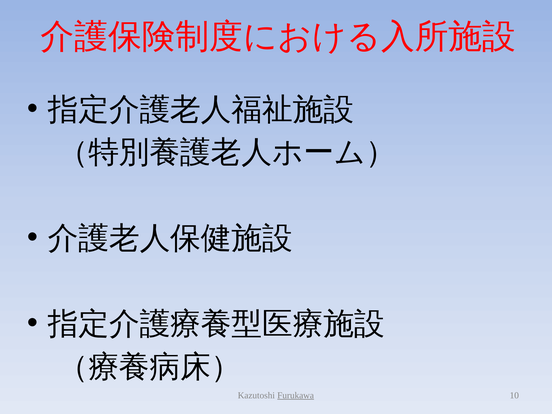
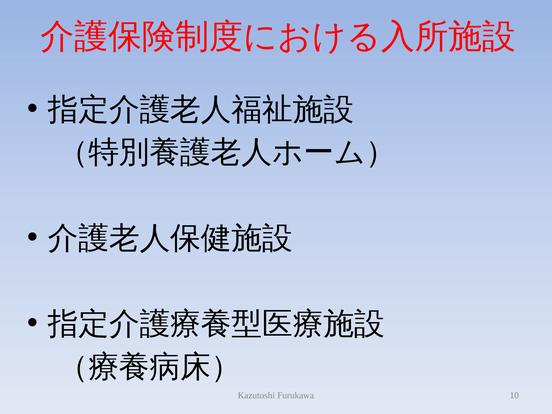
Furukawa underline: present -> none
